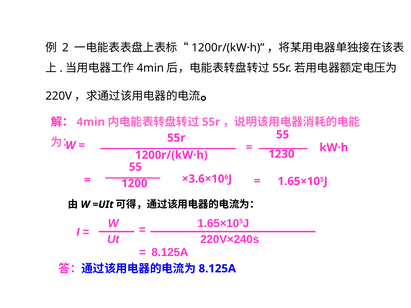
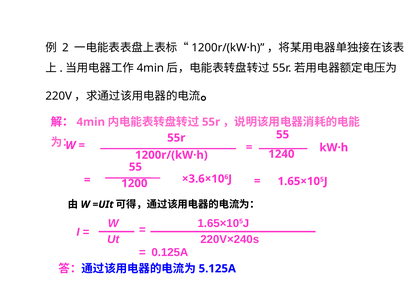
1230: 1230 -> 1240
8.125A at (170, 253): 8.125A -> 0.125A
8.125A at (217, 269): 8.125A -> 5.125A
